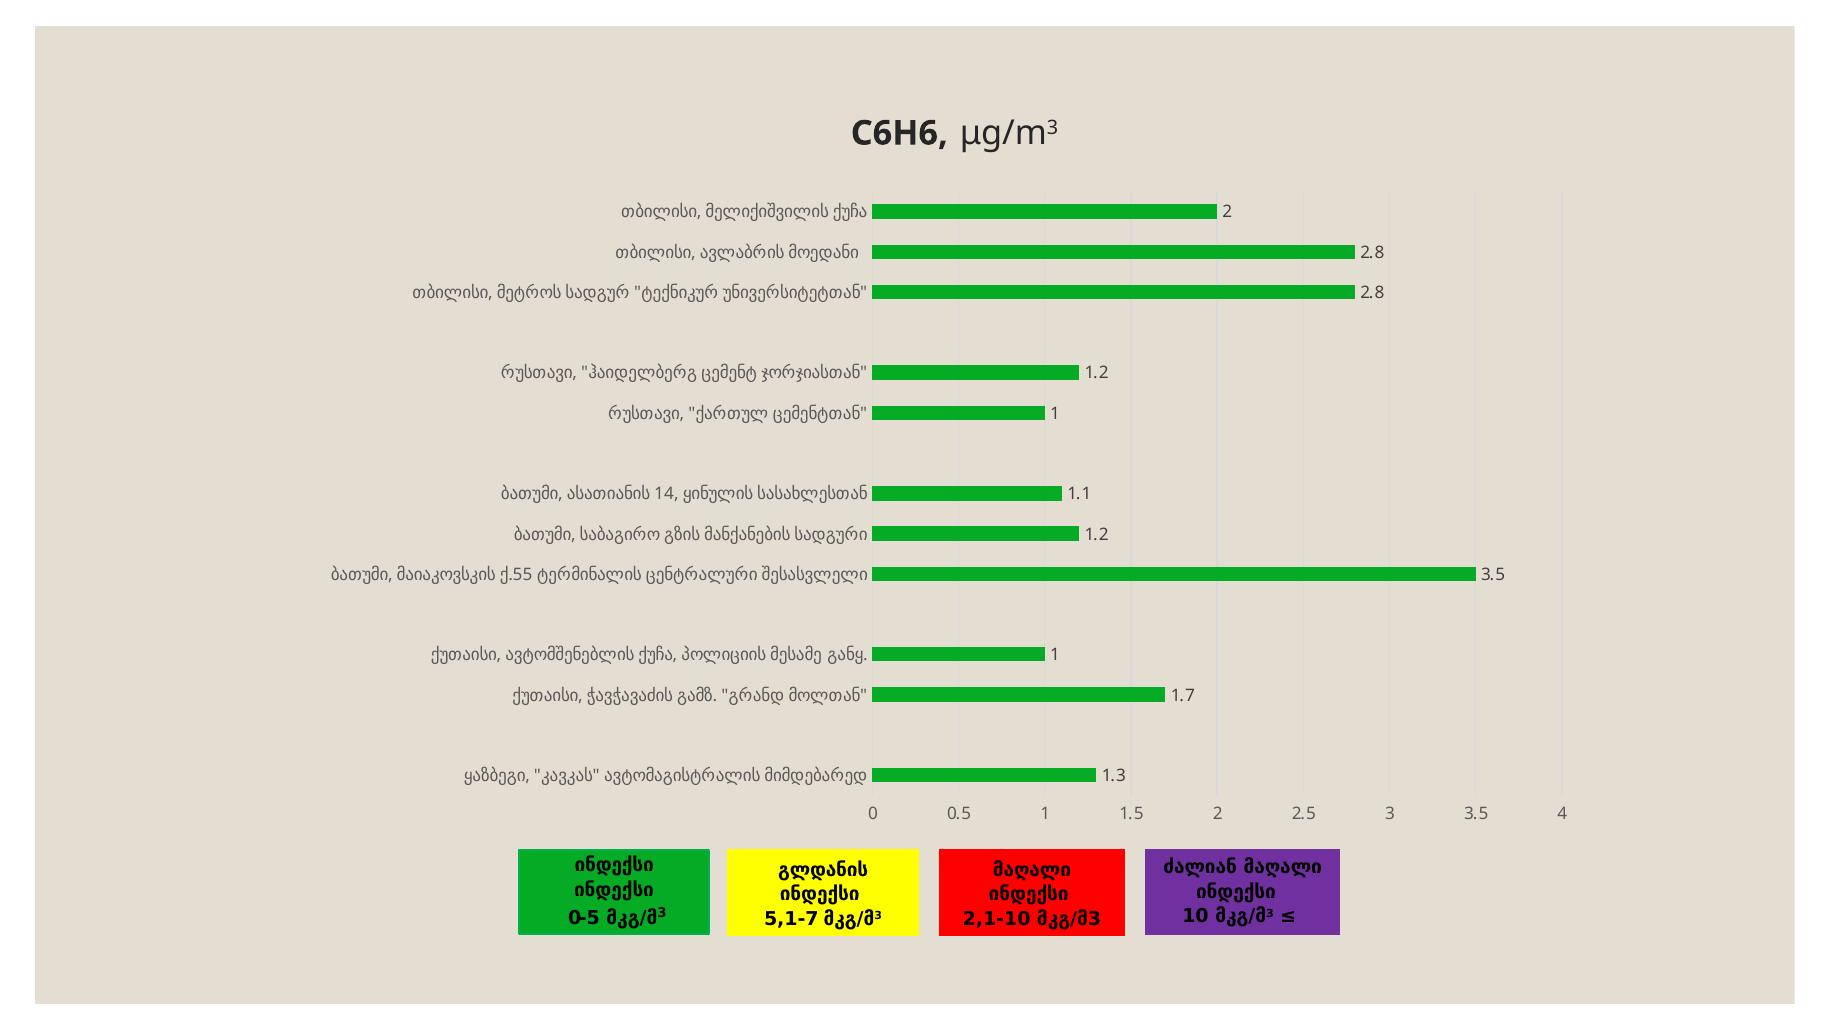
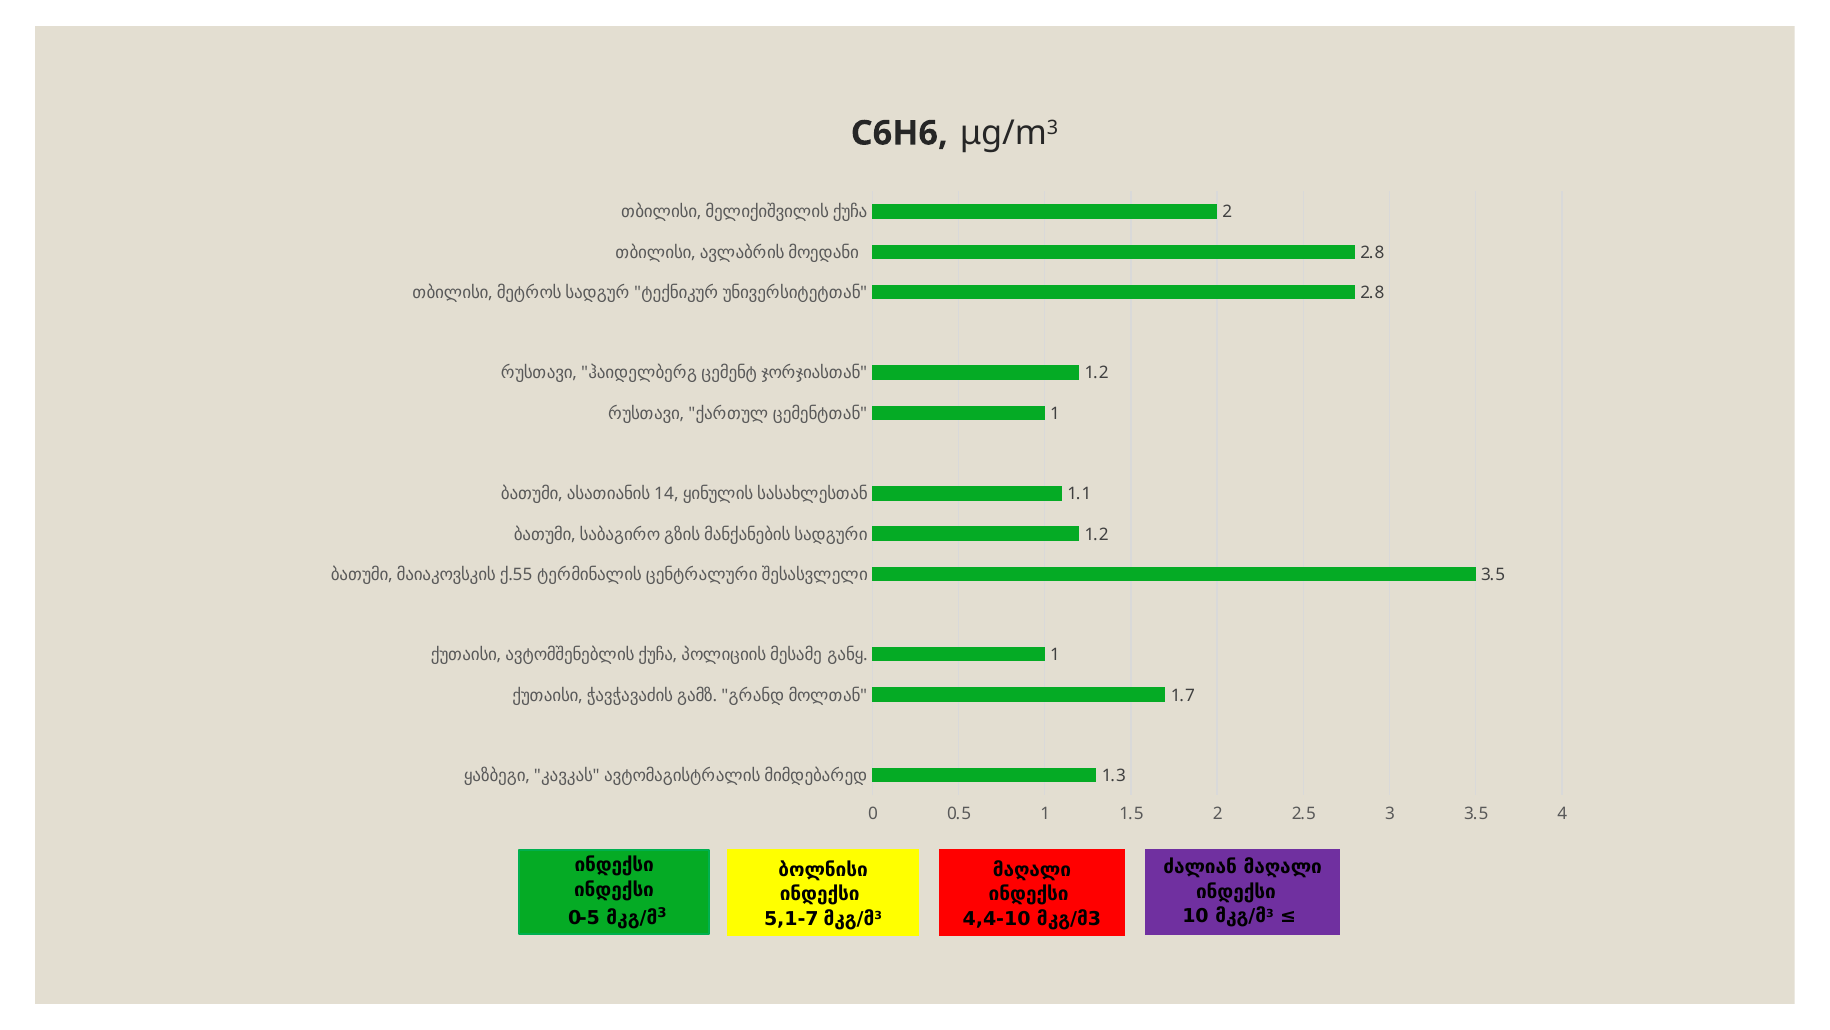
გლდანის: გლდანის -> ბოლნისი
2,1-10: 2,1-10 -> 4,4-10
